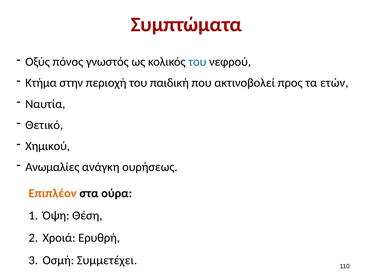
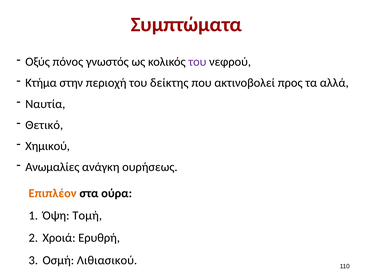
του at (197, 62) colour: blue -> purple
παιδική: παιδική -> δείκτης
ετών: ετών -> αλλά
Θέση: Θέση -> Τομή
Συμμετέχει: Συμμετέχει -> Λιθιασικού
